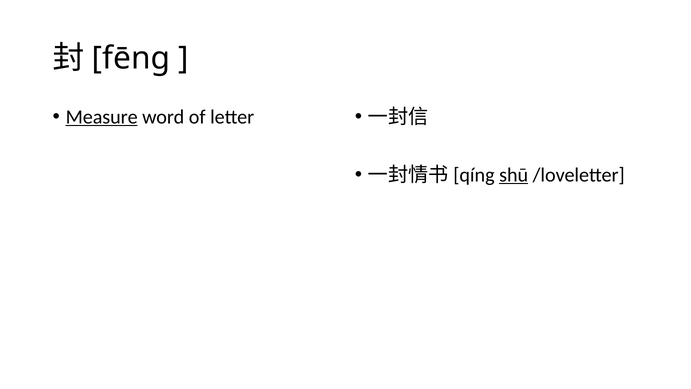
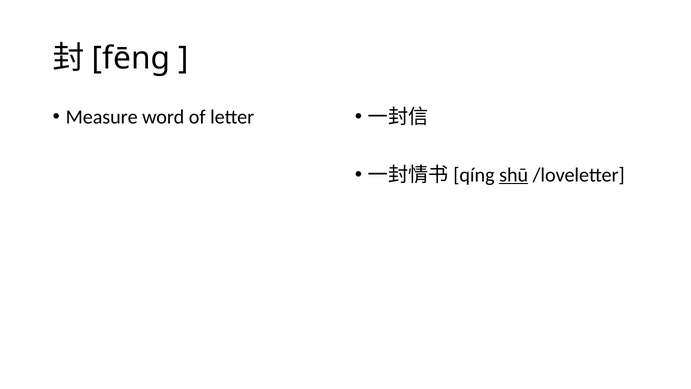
Measure underline: present -> none
